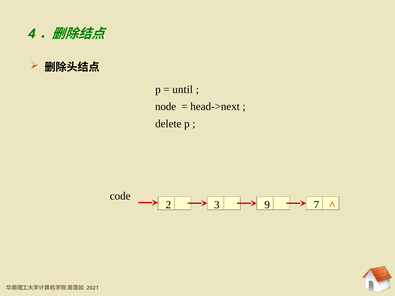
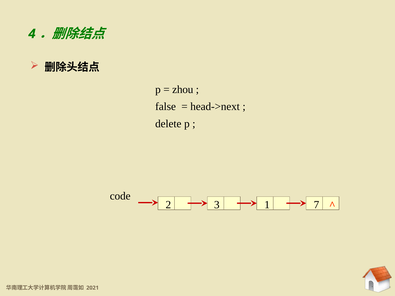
until: until -> zhou
node: node -> false
9: 9 -> 1
